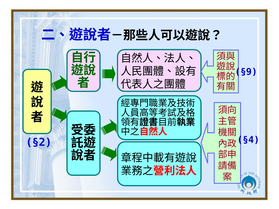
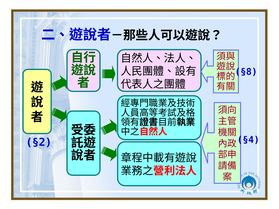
§9: §9 -> §8
